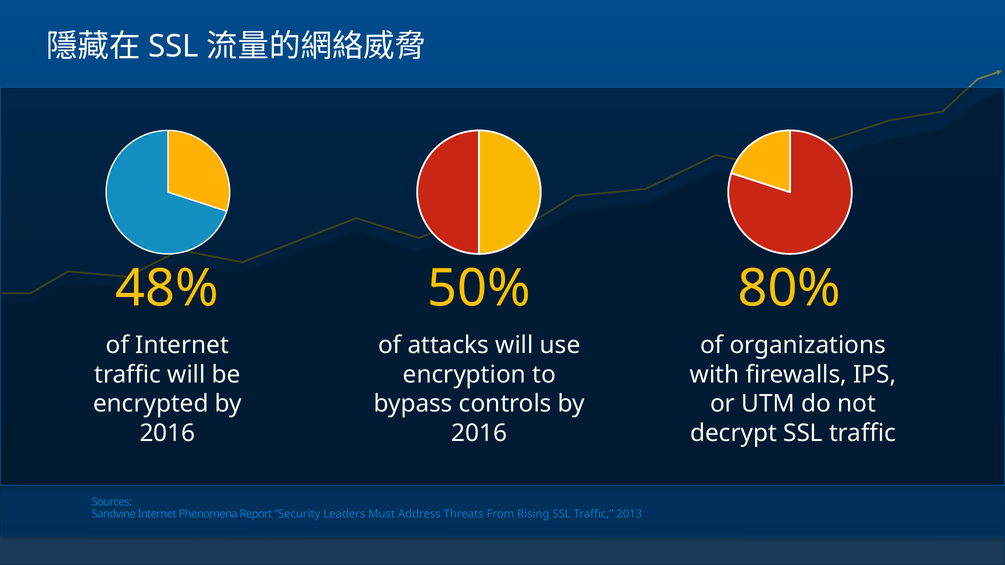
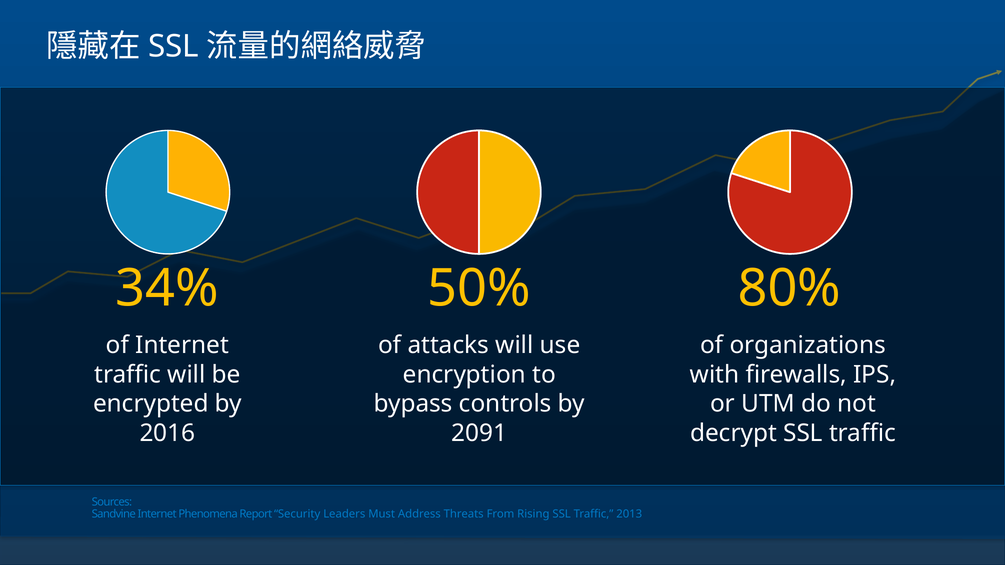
48%: 48% -> 34%
2016 at (479, 433): 2016 -> 2091
